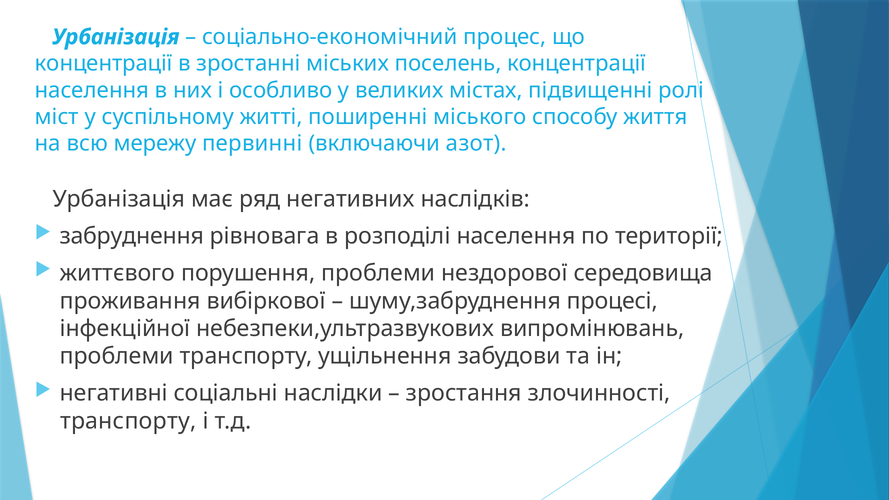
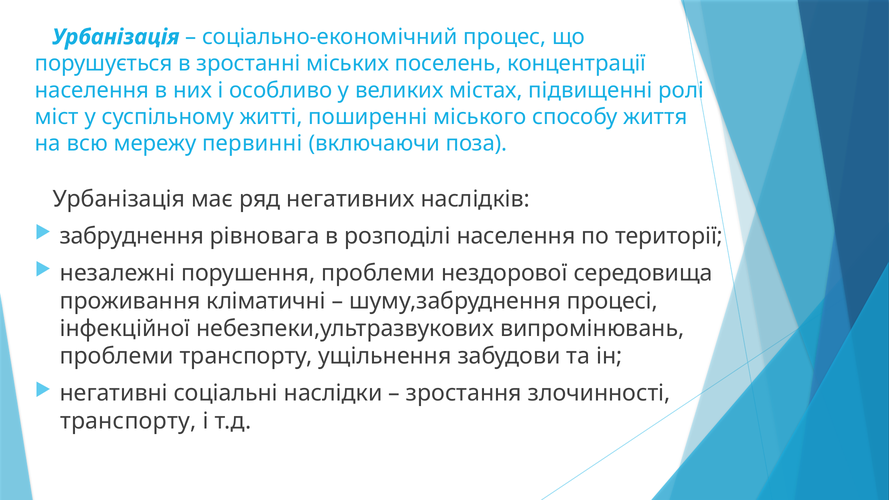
концентрації at (104, 64): концентрації -> порушується
азот: азот -> поза
життєвого: життєвого -> незалежні
вибіркової: вибіркової -> кліматичні
